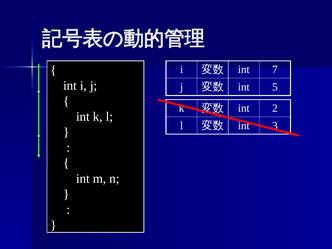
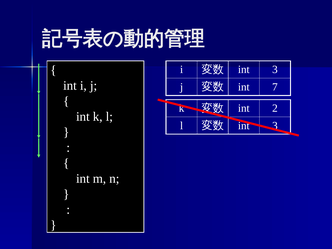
7 at (275, 70): 7 -> 3
5: 5 -> 7
